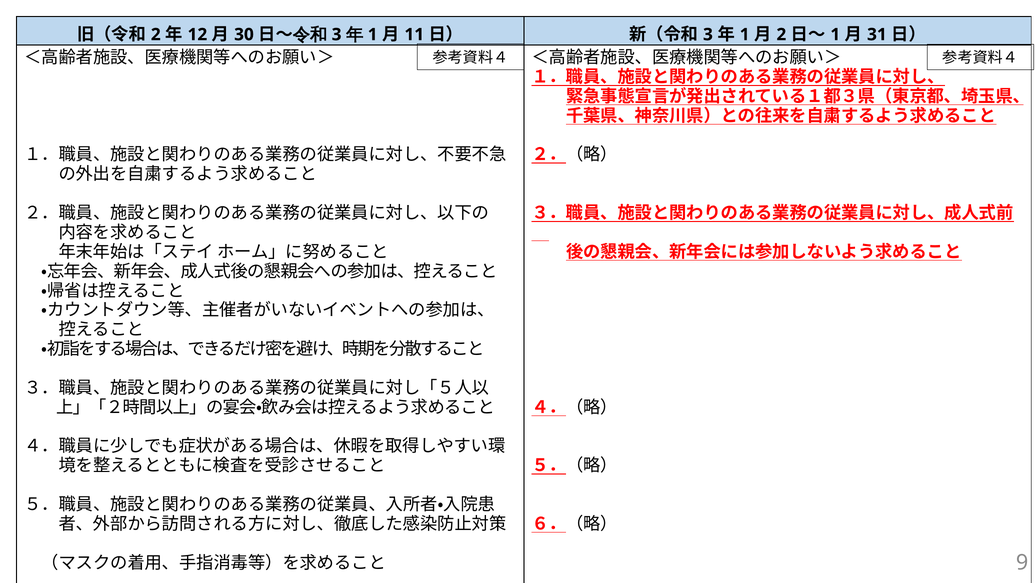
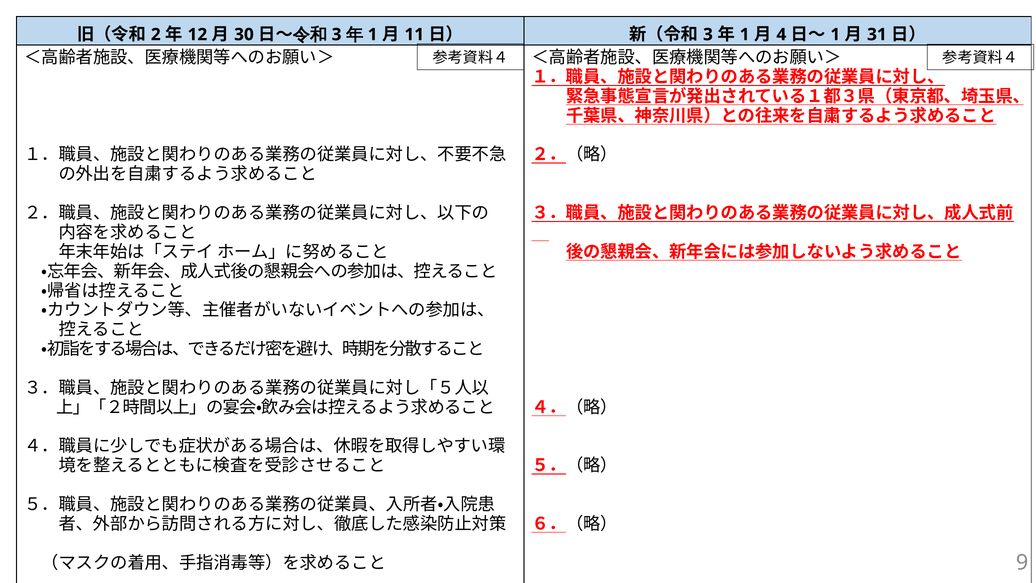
2 at (781, 35): 2 -> 4
